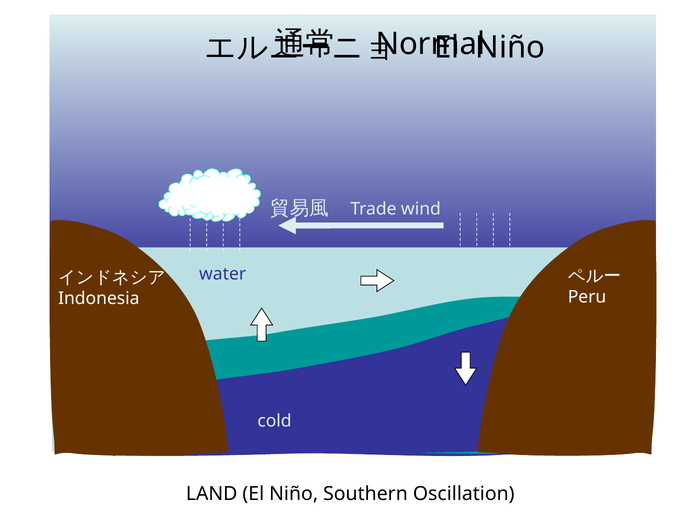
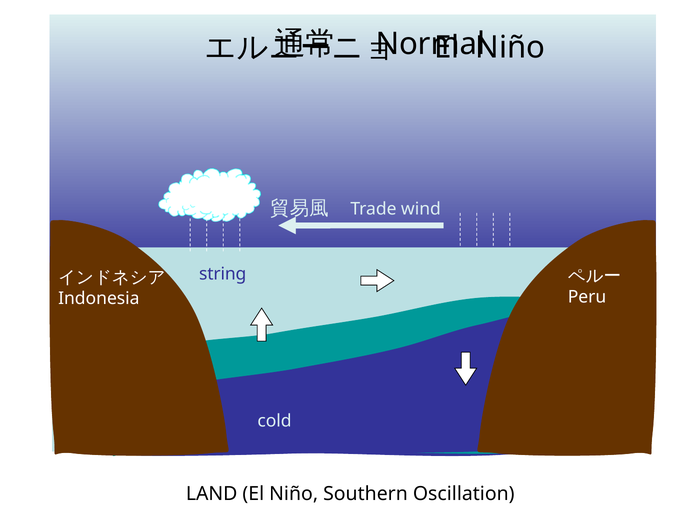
water: water -> string
